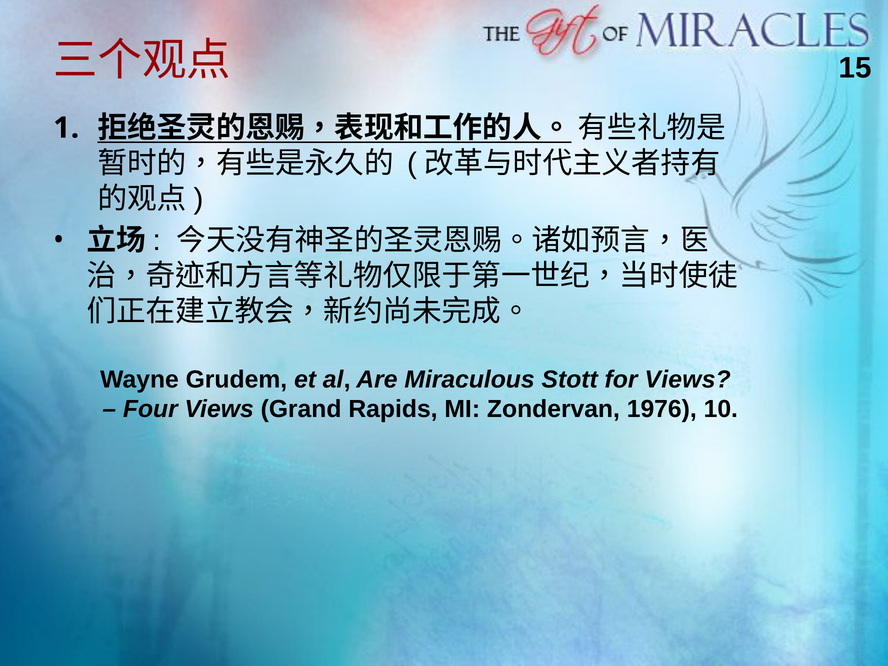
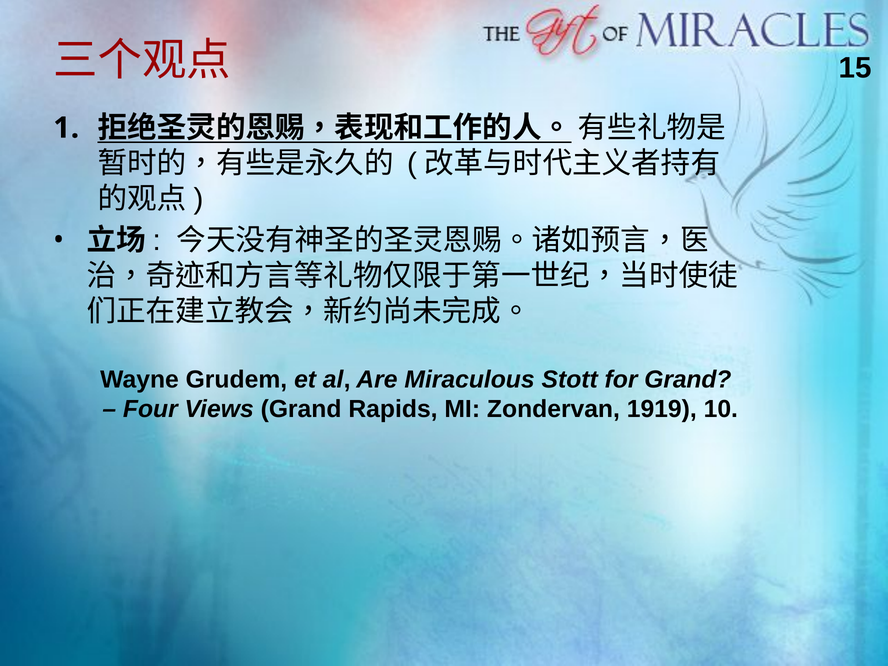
for Views: Views -> Grand
1976: 1976 -> 1919
